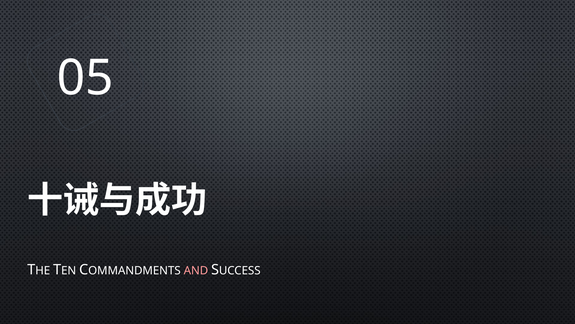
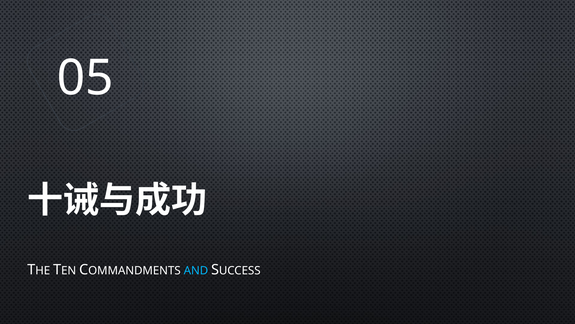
AND colour: pink -> light blue
